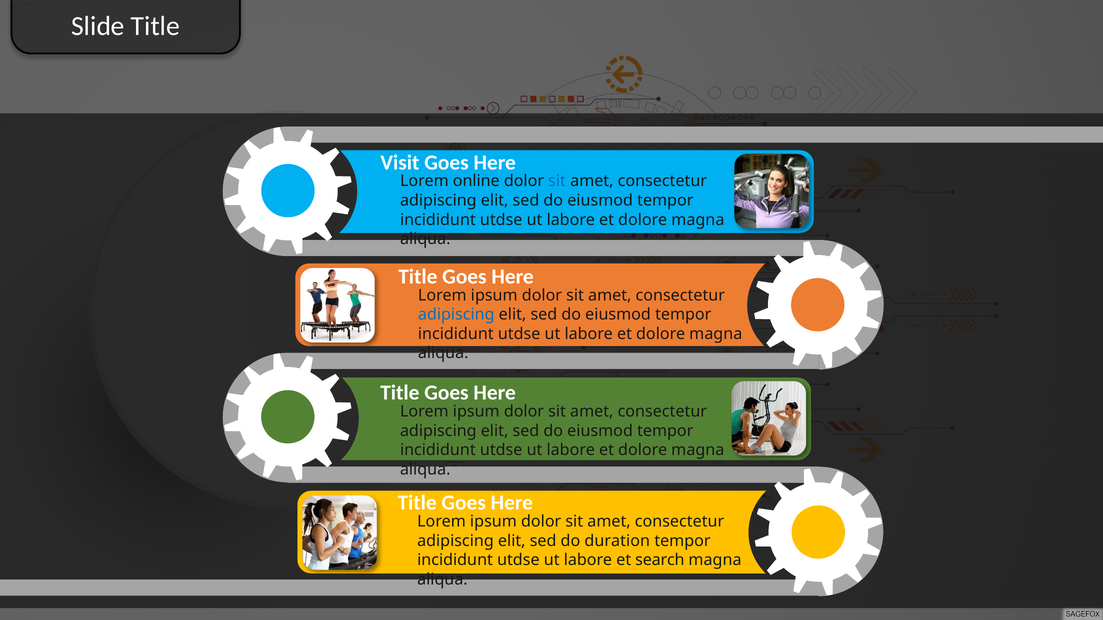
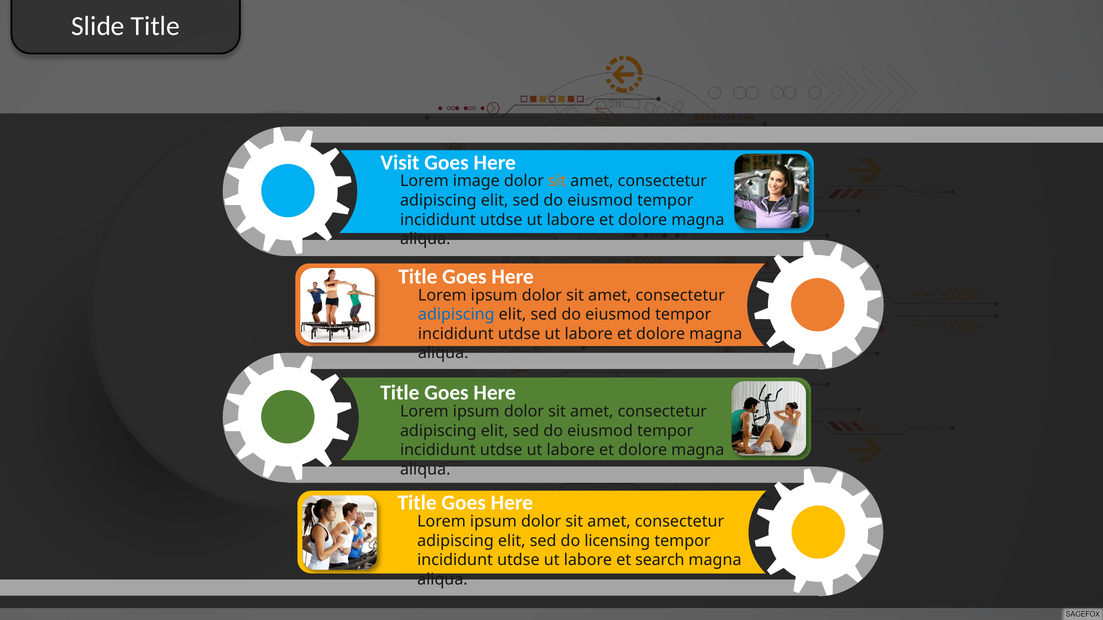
online: online -> image
sit at (557, 181) colour: blue -> orange
duration: duration -> licensing
